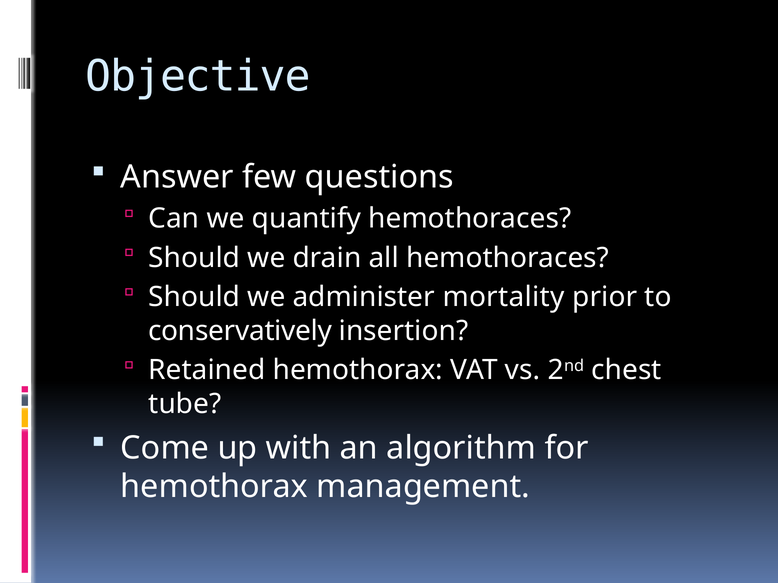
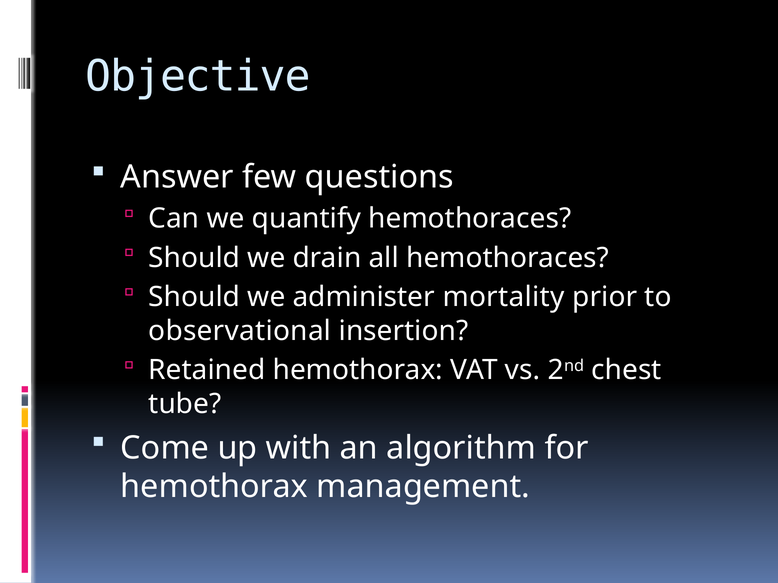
conservatively: conservatively -> observational
